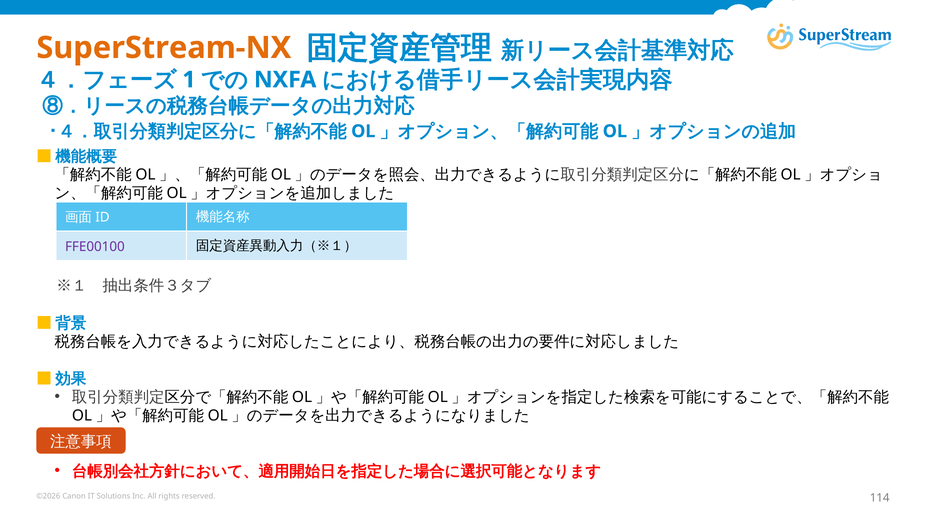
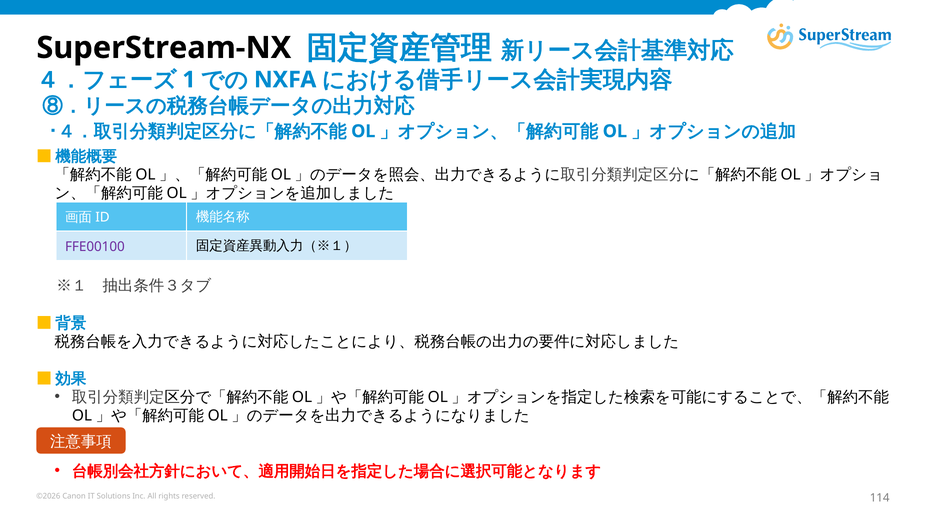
SuperStream-NX colour: orange -> black
